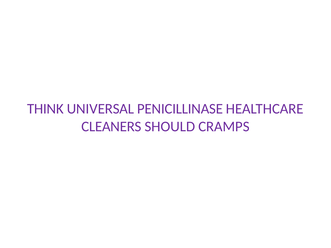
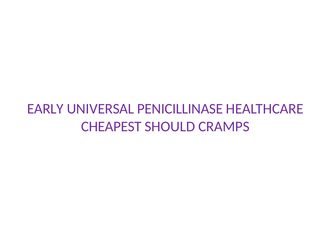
THINK: THINK -> EARLY
CLEANERS: CLEANERS -> CHEAPEST
